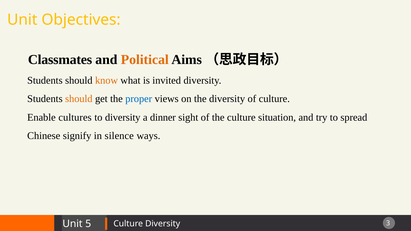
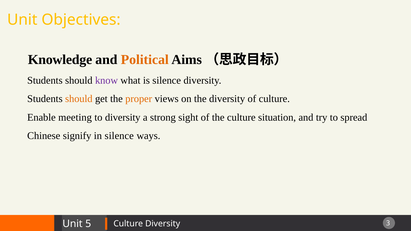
Classmates: Classmates -> Knowledge
know colour: orange -> purple
is invited: invited -> silence
proper colour: blue -> orange
cultures: cultures -> meeting
dinner: dinner -> strong
